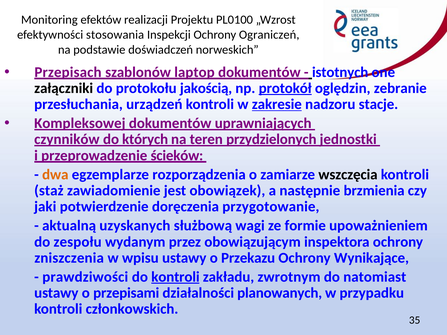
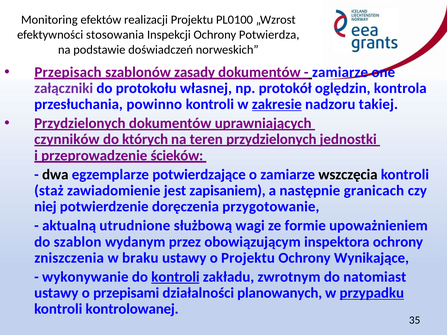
Ograniczeń: Ograniczeń -> Potwierdza
laptop: laptop -> zasady
istotnych at (340, 72): istotnych -> zamiarze
załączniki colour: black -> purple
jakością: jakością -> własnej
protokół underline: present -> none
zebranie: zebranie -> kontrola
urządzeń: urządzeń -> powinno
stacje: stacje -> takiej
Kompleksowej at (80, 123): Kompleksowej -> Przydzielonych
dwa colour: orange -> black
rozporządzenia: rozporządzenia -> potwierdzające
obowiązek: obowiązek -> zapisaniem
brzmienia: brzmienia -> granicach
jaki: jaki -> niej
uzyskanych: uzyskanych -> utrudnione
zespołu: zespołu -> szablon
wpisu: wpisu -> braku
o Przekazu: Przekazu -> Projektu
prawdziwości: prawdziwości -> wykonywanie
przypadku underline: none -> present
członkowskich: członkowskich -> kontrolowanej
